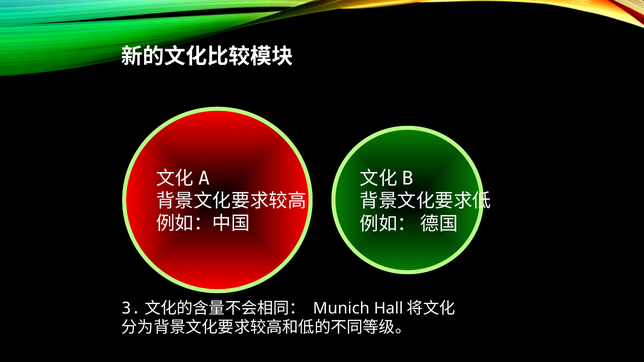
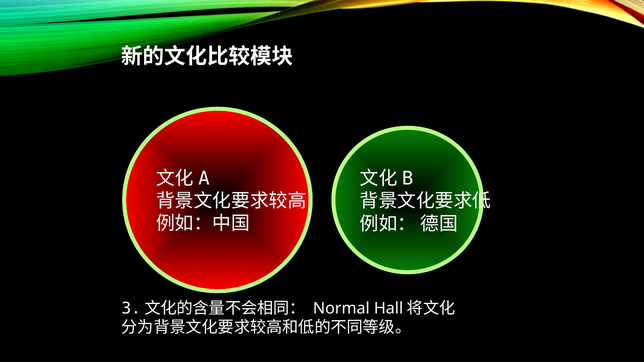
Munich: Munich -> Normal
